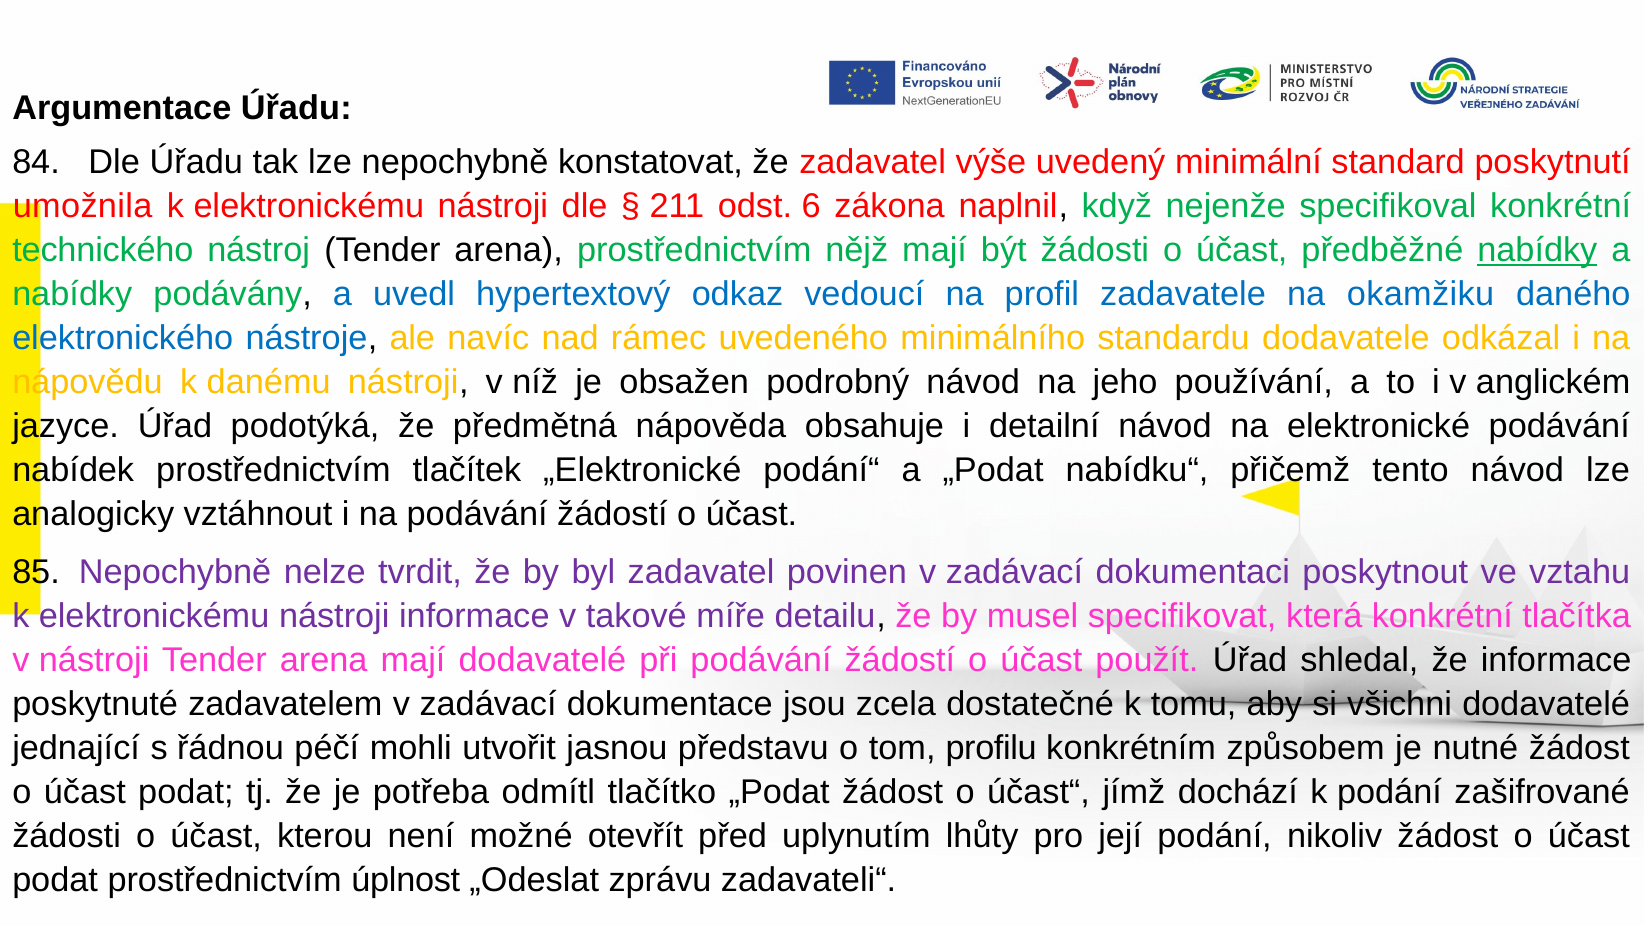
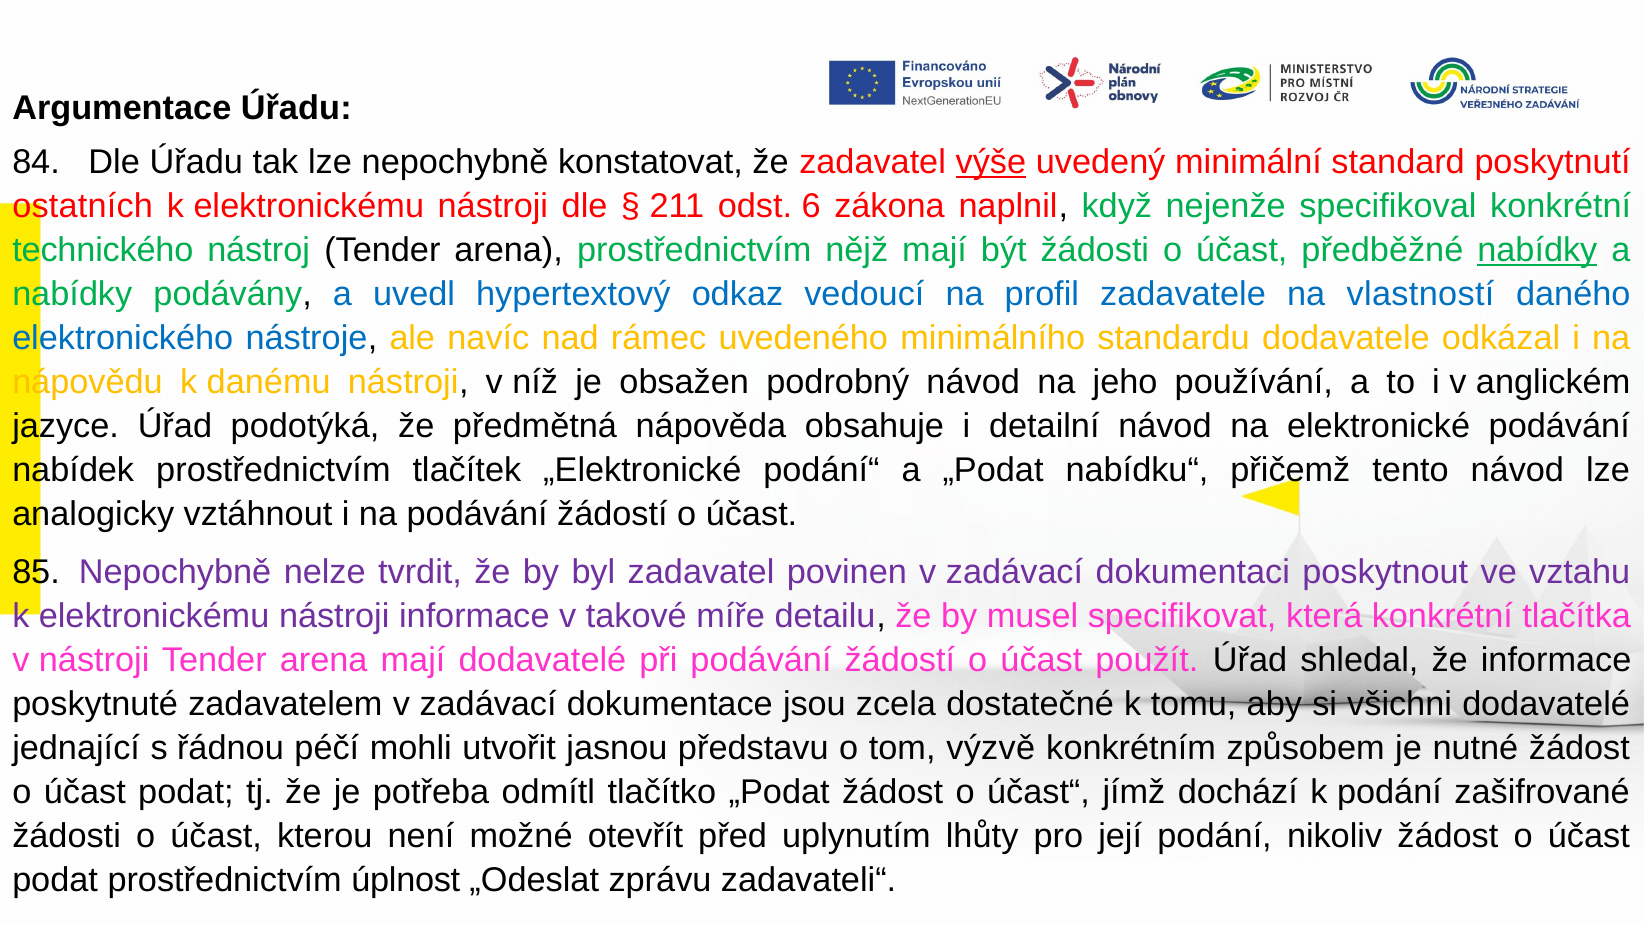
výše underline: none -> present
umožnila: umožnila -> ostatních
okamžiku: okamžiku -> vlastností
profilu: profilu -> výzvě
